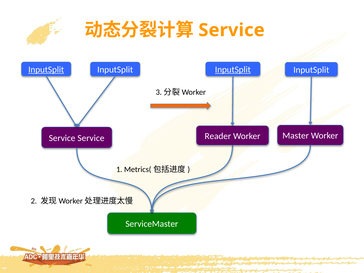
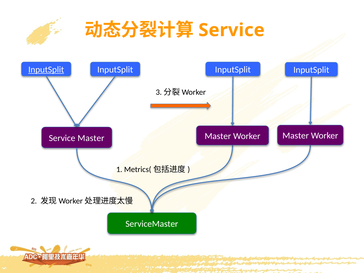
InputSplit at (233, 70) underline: present -> none
Reader at (218, 136): Reader -> Master
Service Service: Service -> Master
